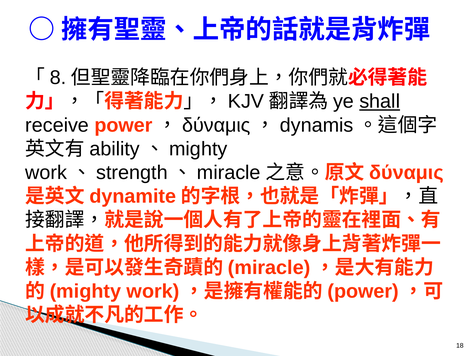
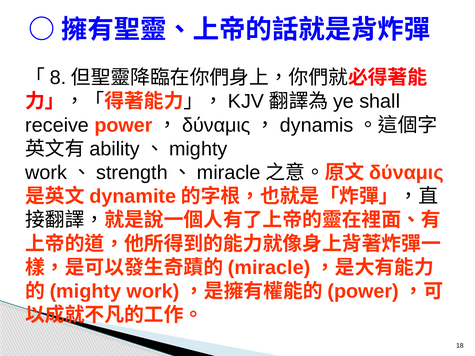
shall underline: present -> none
